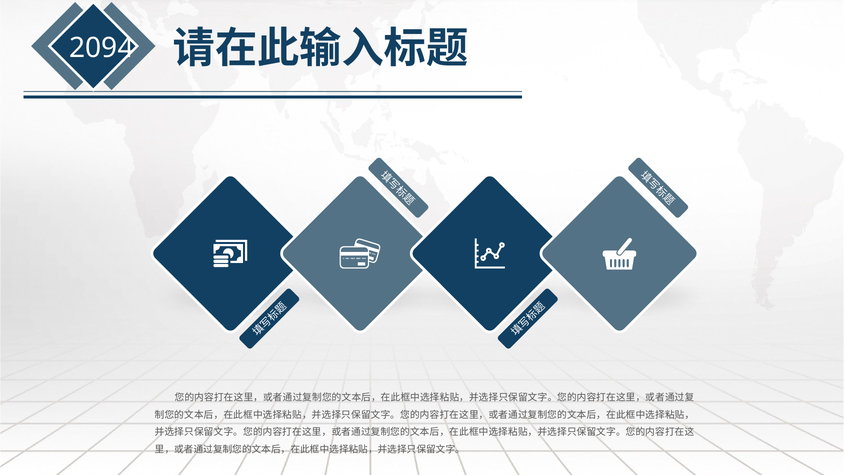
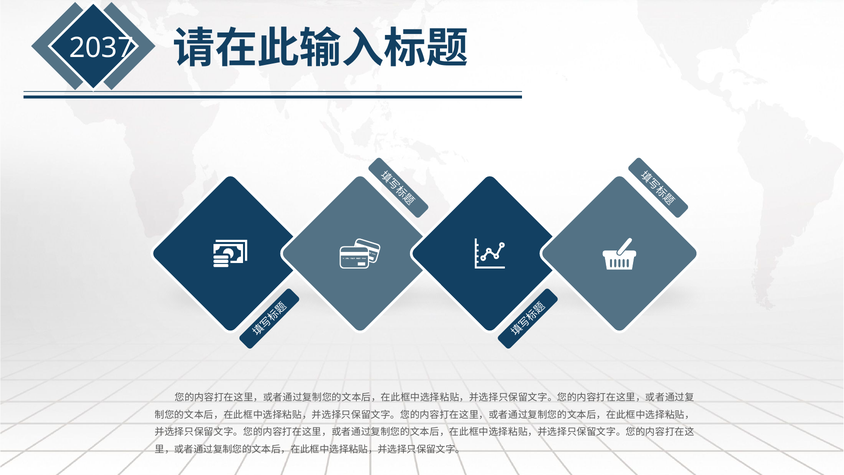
2094: 2094 -> 2037
